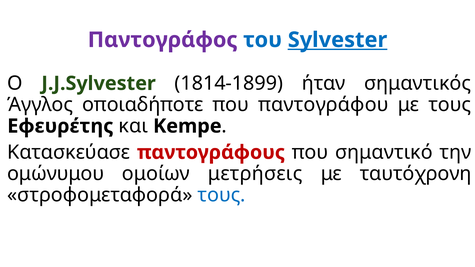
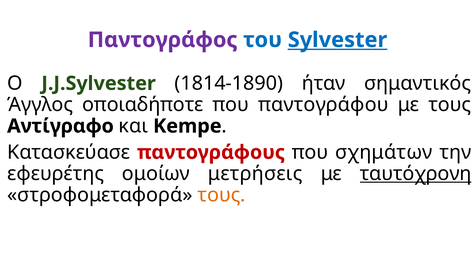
1814-1899: 1814-1899 -> 1814-1890
Εφευρέτης: Εφευρέτης -> Αντίγραφο
σημαντικό: σημαντικό -> σχημάτων
ομώνυμου: ομώνυμου -> εφευρέτης
ταυτόχρονη underline: none -> present
τους at (222, 195) colour: blue -> orange
